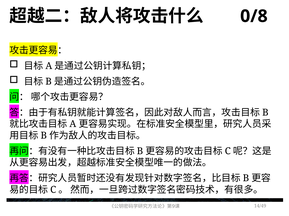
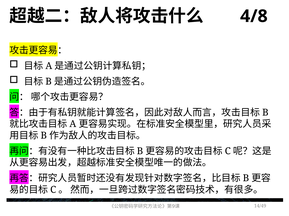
0/8: 0/8 -> 4/8
